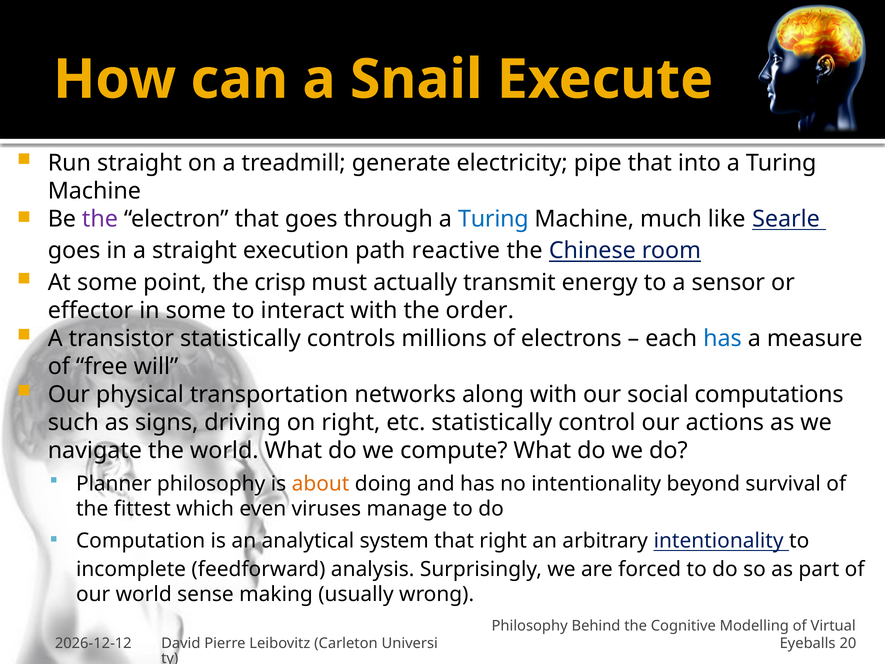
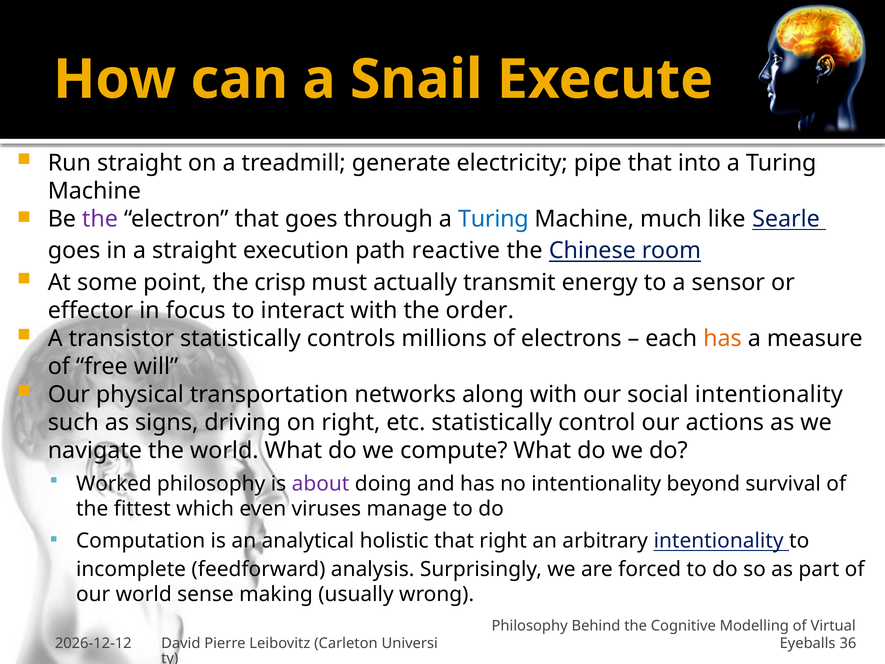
in some: some -> focus
has at (722, 338) colour: blue -> orange
social computations: computations -> intentionality
Planner: Planner -> Worked
about colour: orange -> purple
system: system -> holistic
20: 20 -> 36
